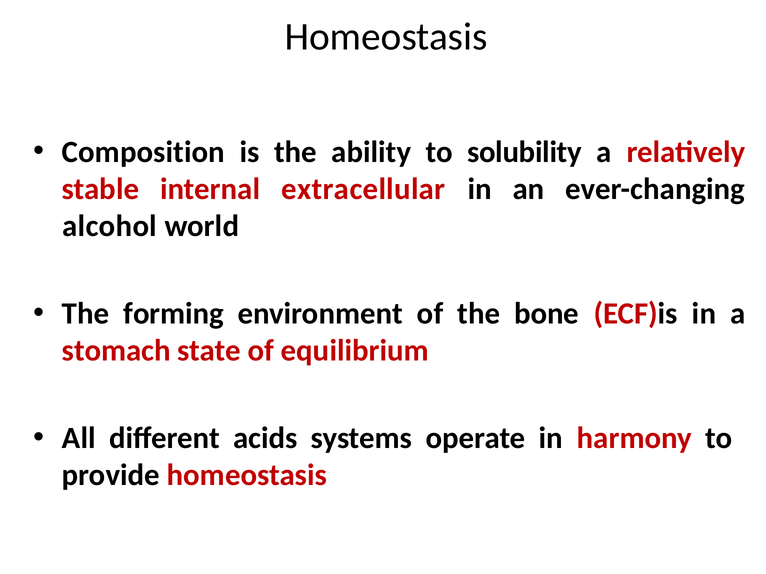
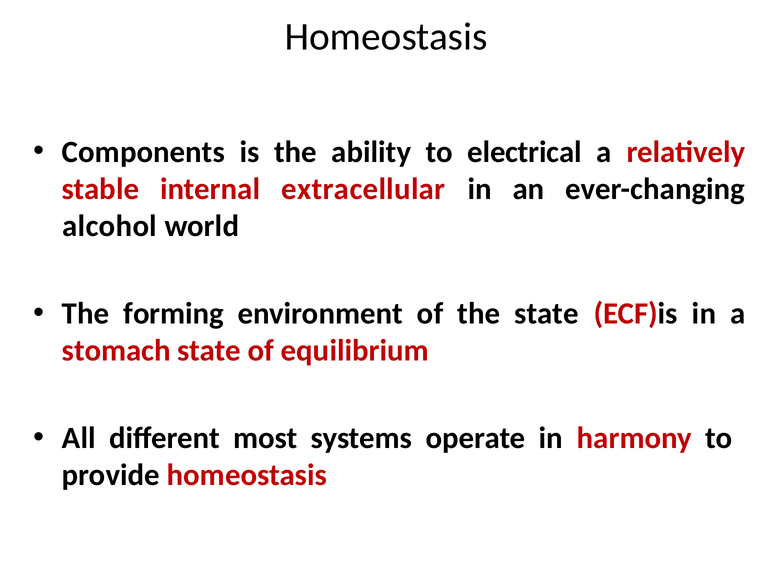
Composition: Composition -> Components
solubility: solubility -> electrical
the bone: bone -> state
acids: acids -> most
